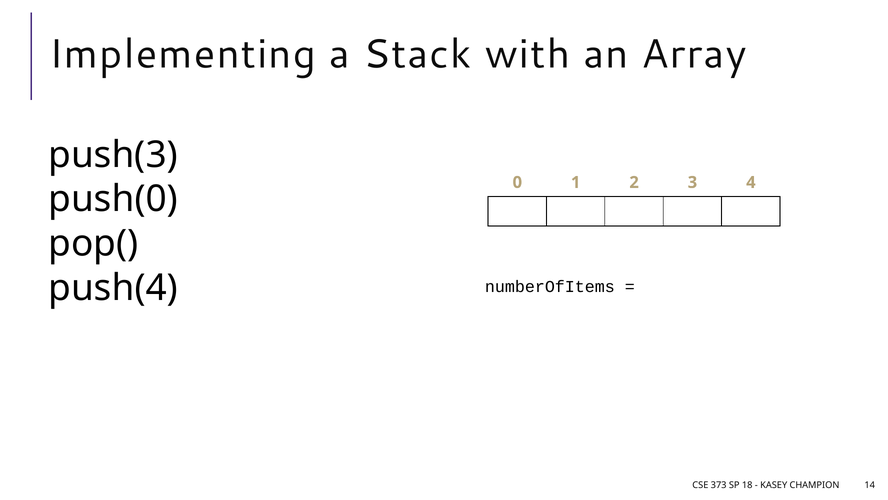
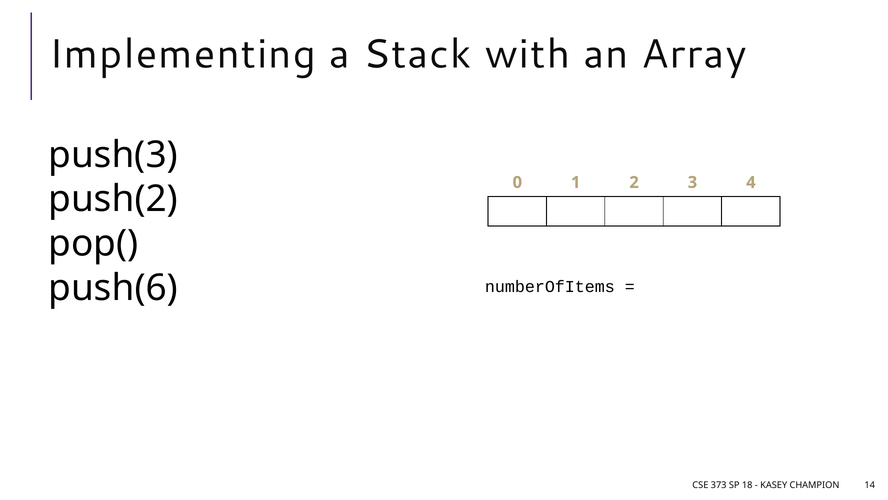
push(0: push(0 -> push(2
push(4: push(4 -> push(6
